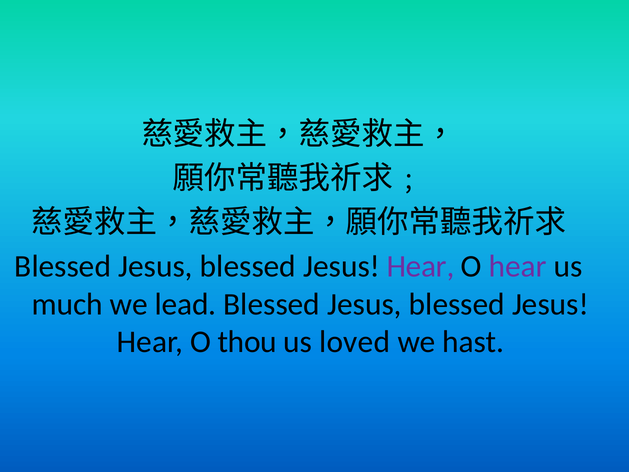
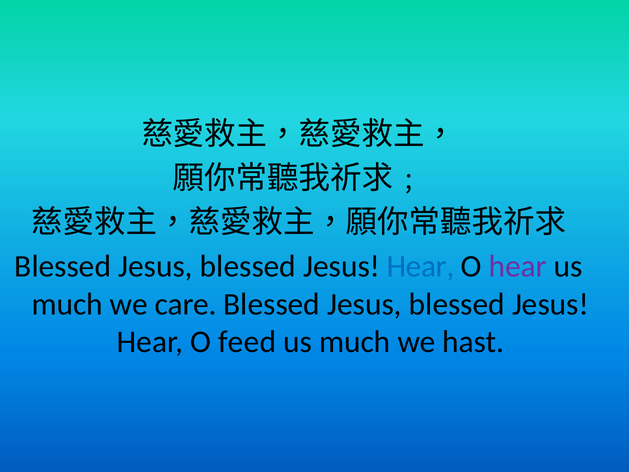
Hear at (421, 266) colour: purple -> blue
lead: lead -> care
thou: thou -> feed
loved at (355, 342): loved -> much
